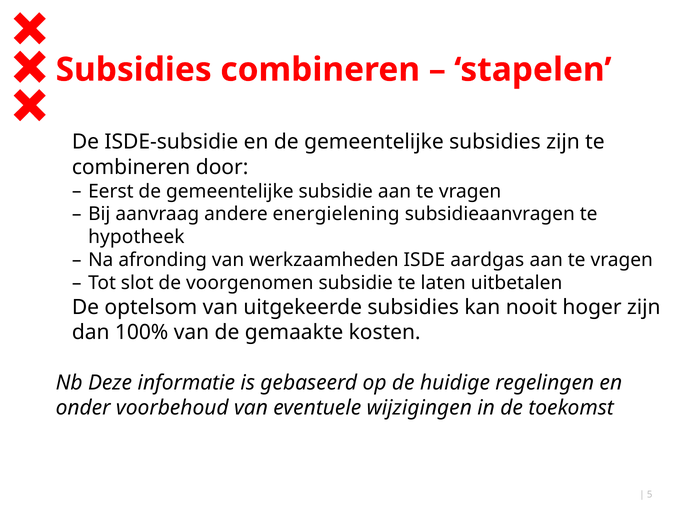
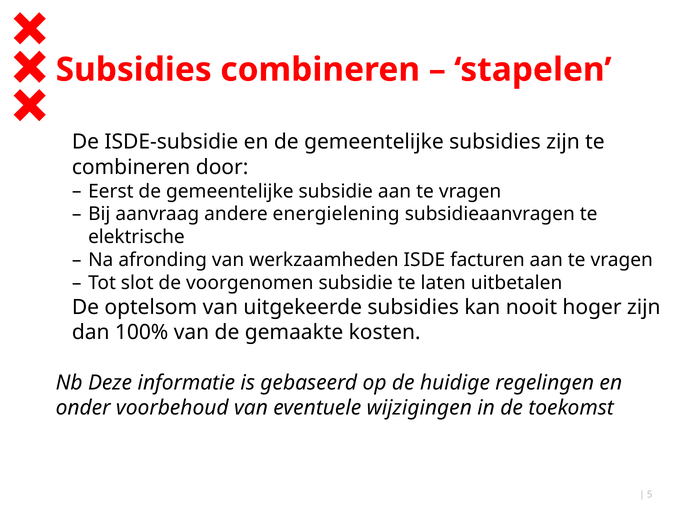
hypotheek: hypotheek -> elektrische
aardgas: aardgas -> facturen
